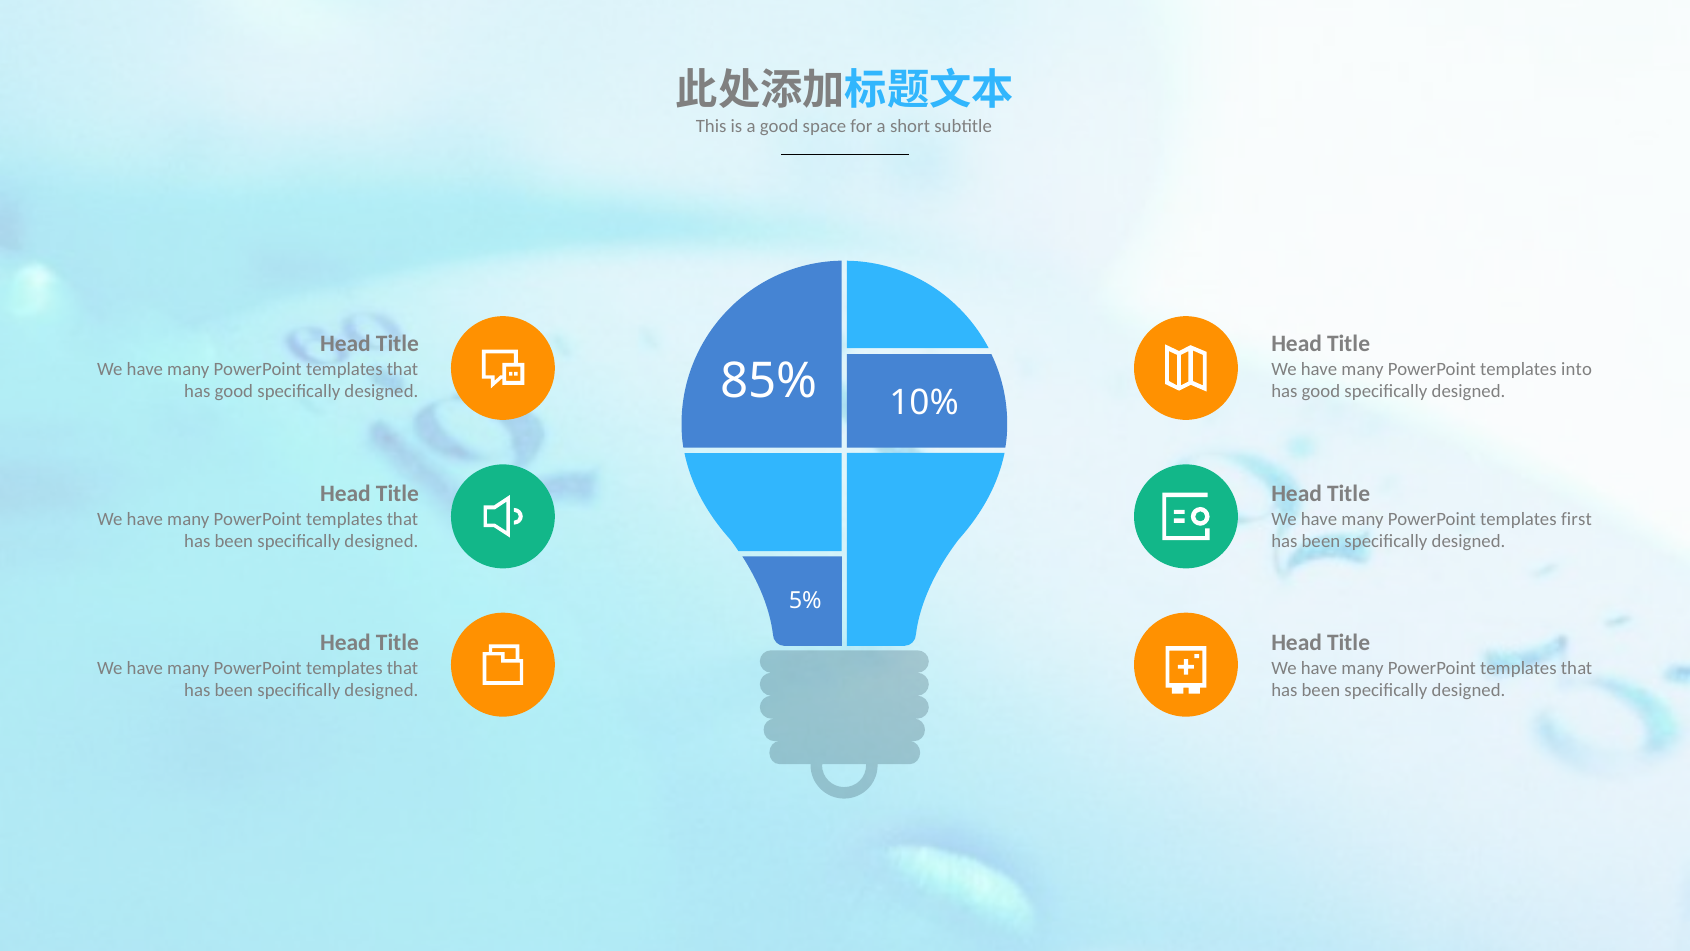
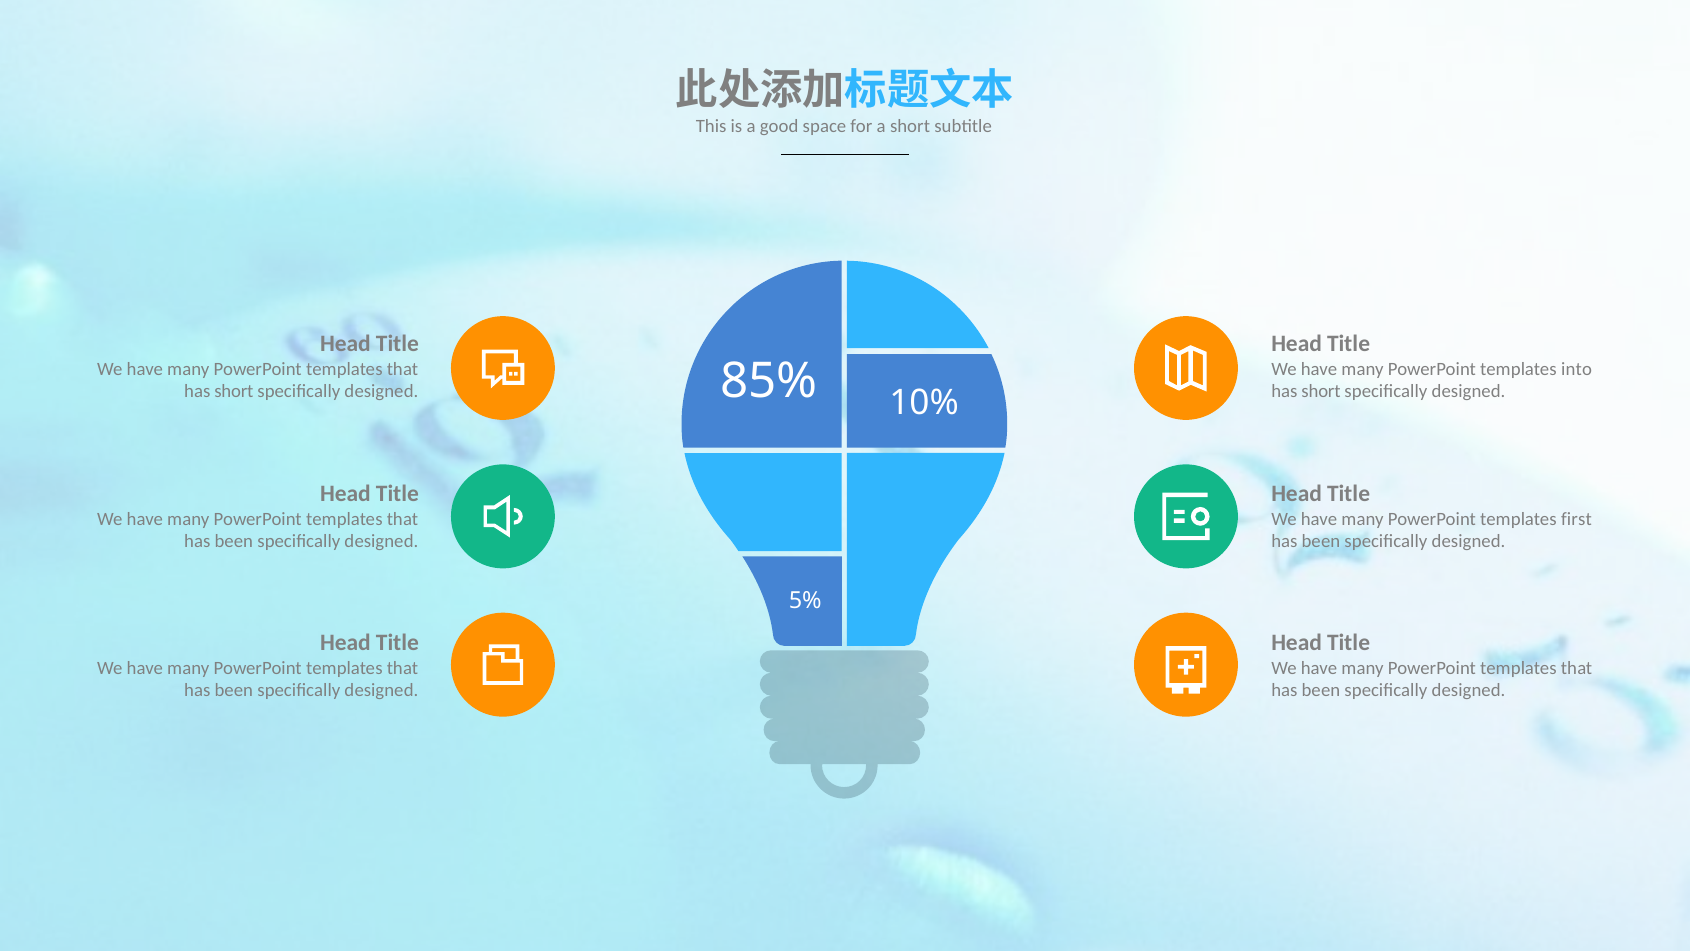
good at (234, 392): good -> short
good at (1321, 392): good -> short
